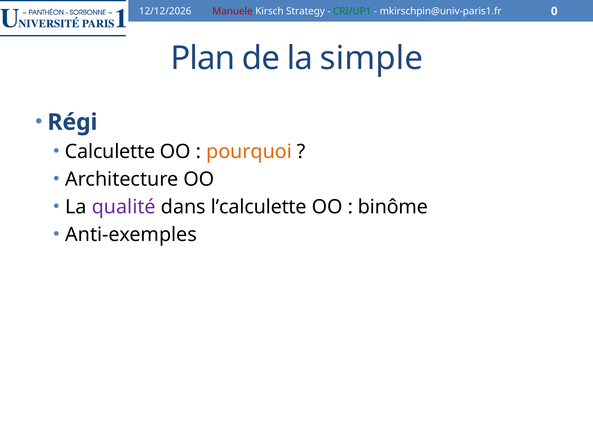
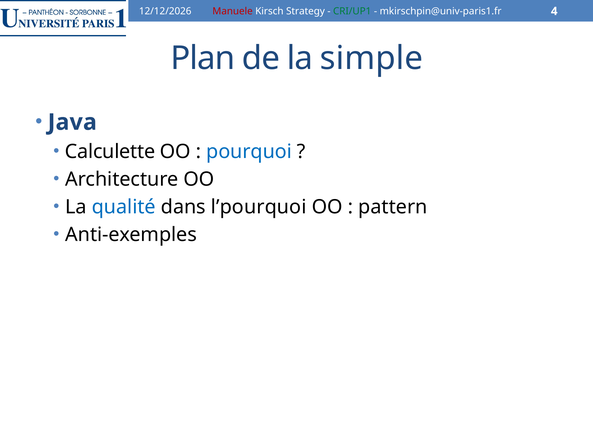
0: 0 -> 4
Régi: Régi -> Java
pourquoi colour: orange -> blue
qualité colour: purple -> blue
l’calculette: l’calculette -> l’pourquoi
binôme: binôme -> pattern
